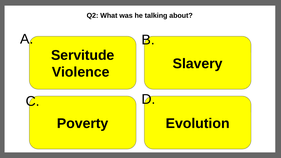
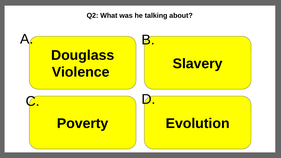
Servitude: Servitude -> Douglass
